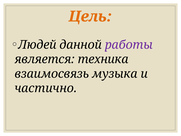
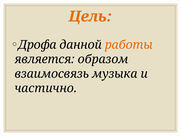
Людей: Людей -> Дрофа
работы colour: purple -> orange
техника: техника -> образом
